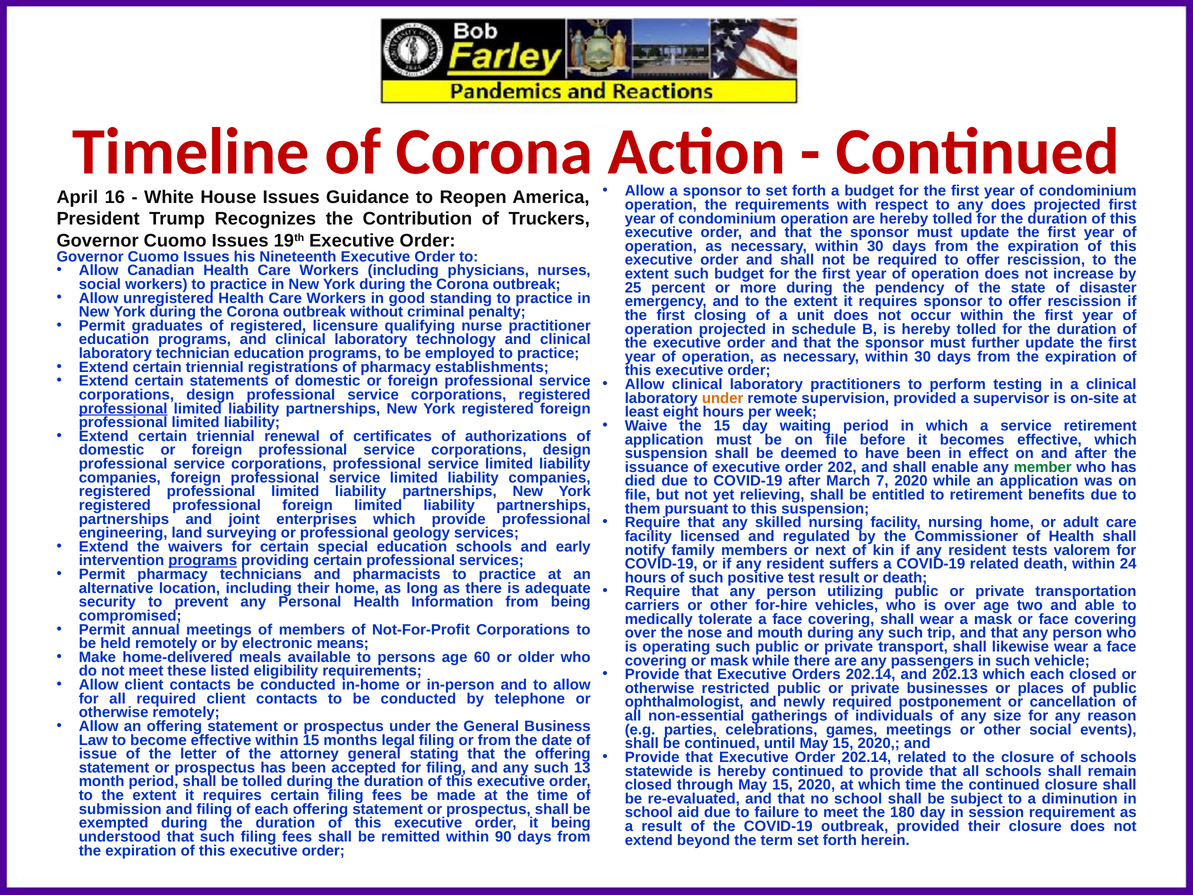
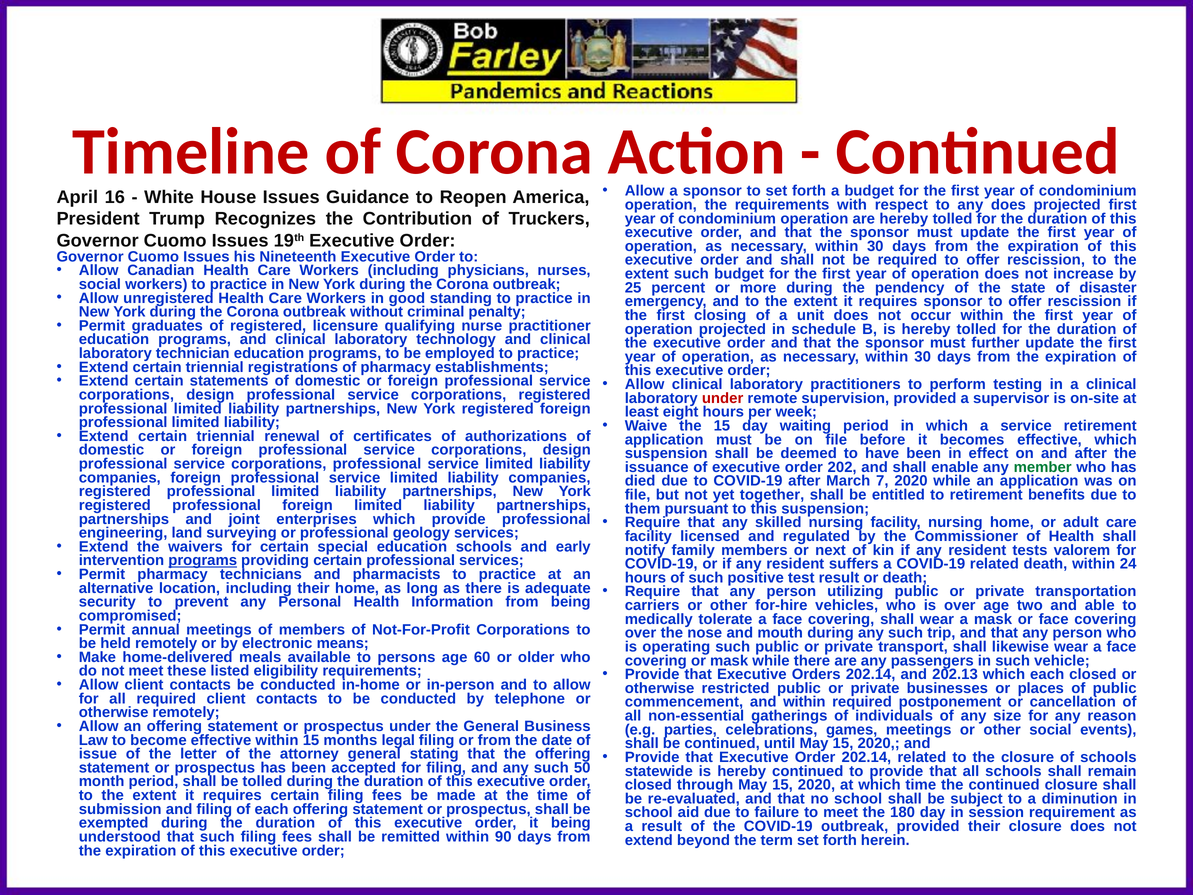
under at (723, 398) colour: orange -> red
professional at (123, 408) underline: present -> none
relieving: relieving -> together
ophthalmologist: ophthalmologist -> commencement
and newly: newly -> within
13: 13 -> 50
